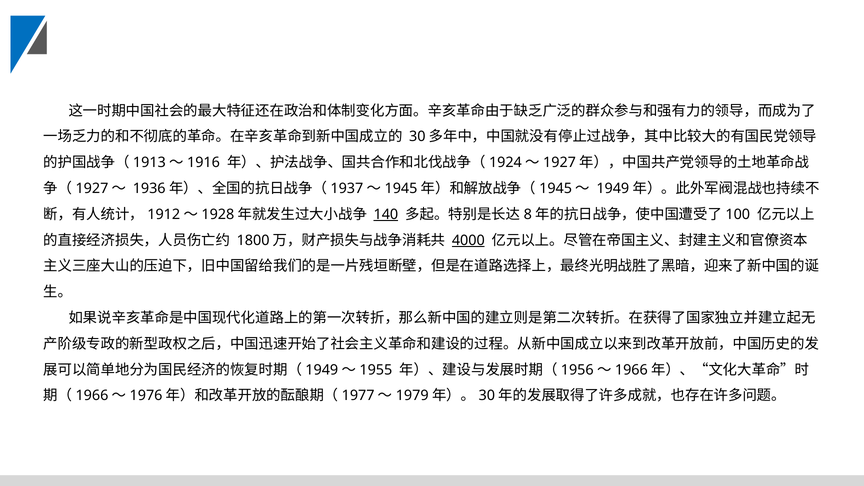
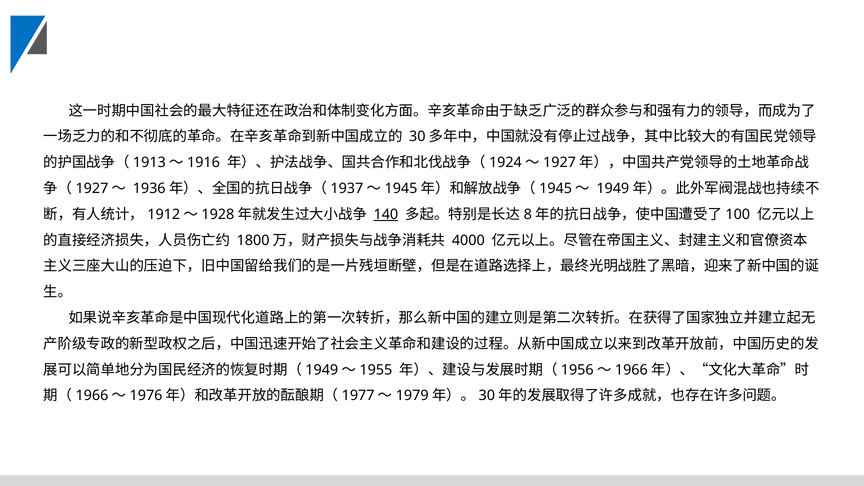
4000 underline: present -> none
